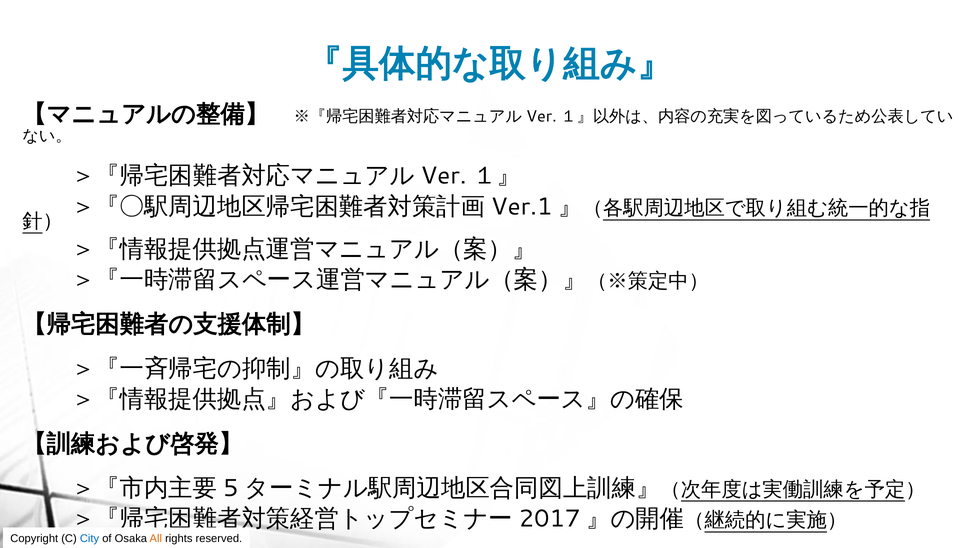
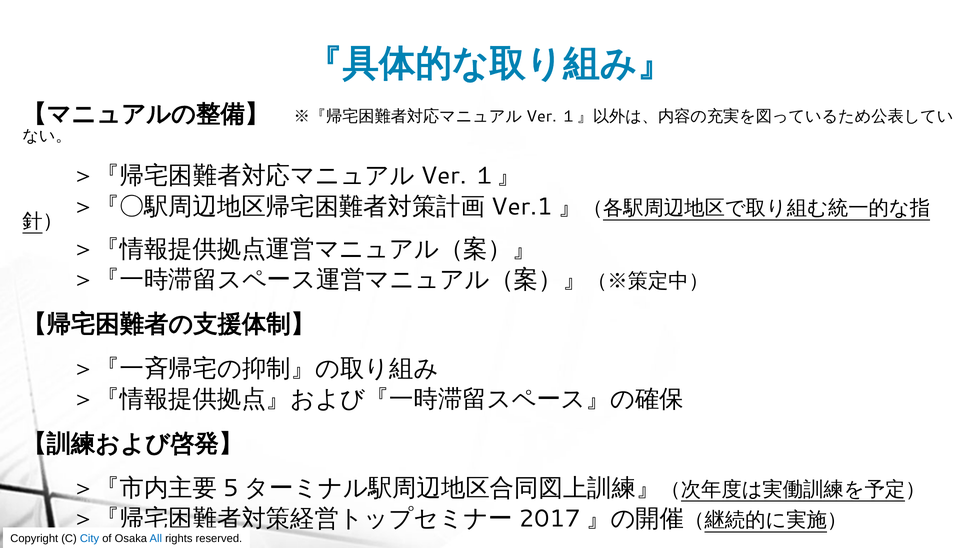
All colour: orange -> blue
